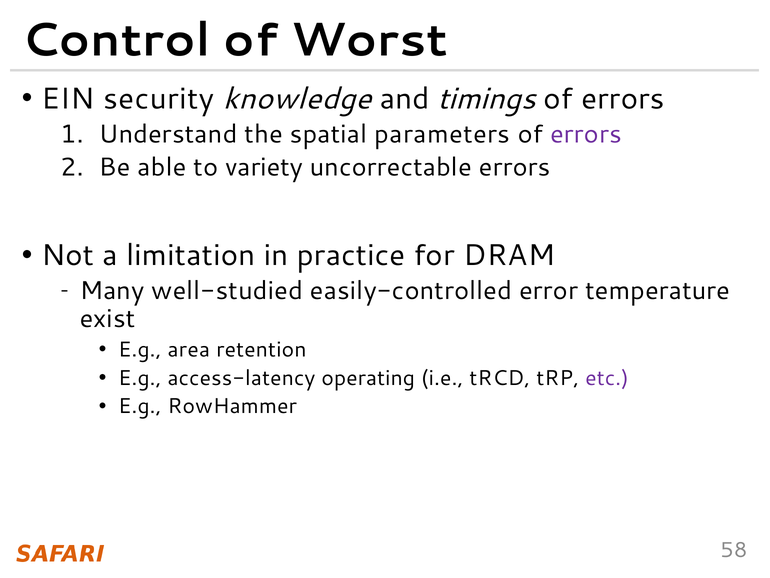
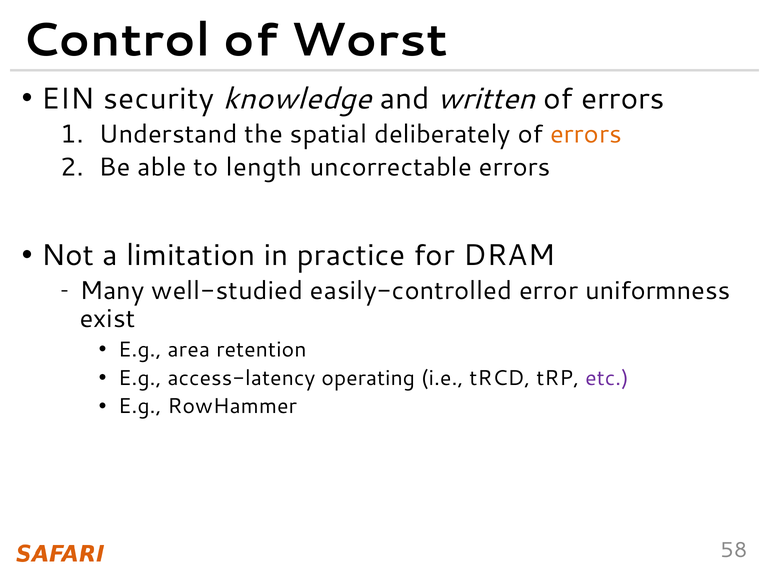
timings: timings -> written
parameters: parameters -> deliberately
errors at (586, 134) colour: purple -> orange
variety: variety -> length
temperature: temperature -> uniformness
